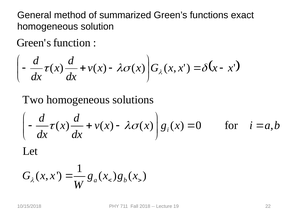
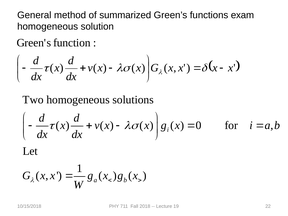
exact: exact -> exam
